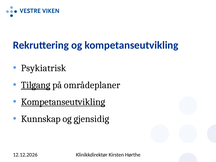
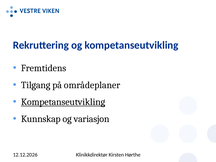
Psykiatrisk: Psykiatrisk -> Fremtidens
Tilgang underline: present -> none
gjensidig: gjensidig -> variasjon
